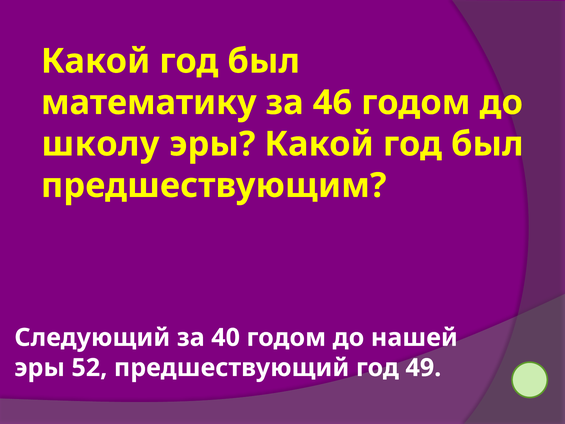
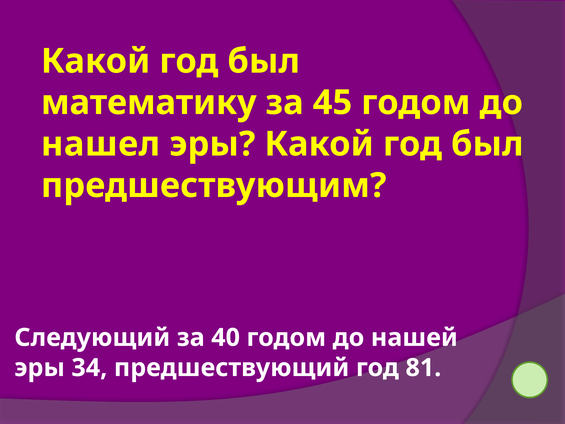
46: 46 -> 45
школу: школу -> нашел
52: 52 -> 34
49: 49 -> 81
